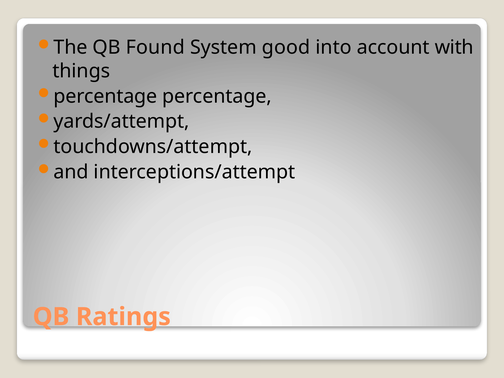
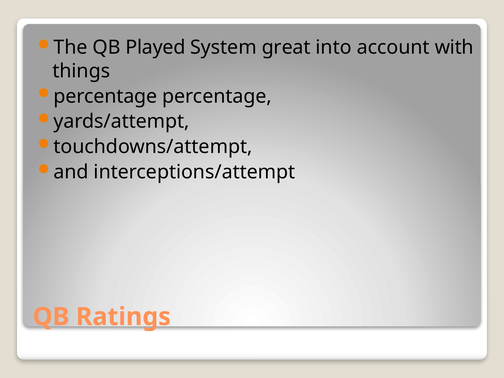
Found: Found -> Played
good: good -> great
